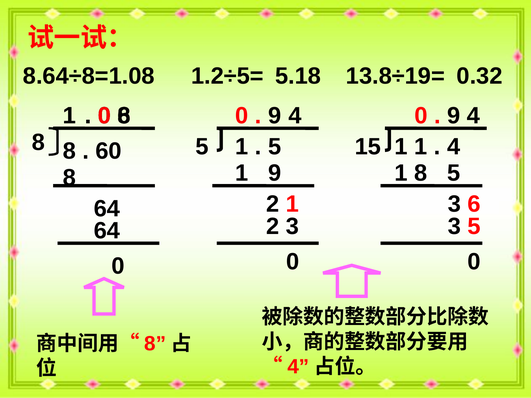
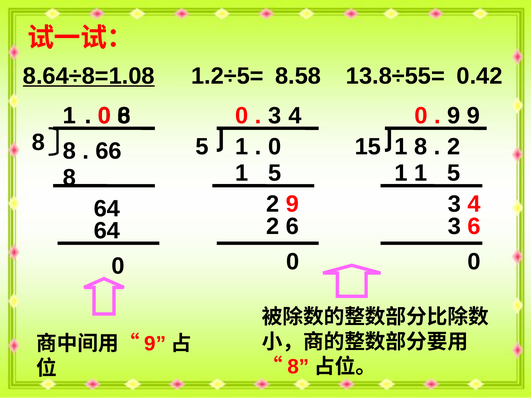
8.64÷8=1.08 underline: none -> present
5.18: 5.18 -> 8.58
13.8÷19=: 13.8÷19= -> 13.8÷55=
0.32: 0.32 -> 0.42
9 at (275, 116): 9 -> 3
9 4: 4 -> 9
5 at (275, 147): 5 -> 0
1 1: 1 -> 8
4 at (454, 147): 4 -> 2
60: 60 -> 66
9 at (275, 173): 9 -> 5
1 8: 8 -> 1
2 1: 1 -> 9
3 6: 6 -> 4
2 3: 3 -> 6
3 5: 5 -> 6
8 at (155, 344): 8 -> 9
4 at (298, 367): 4 -> 8
